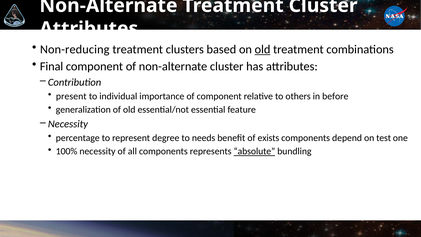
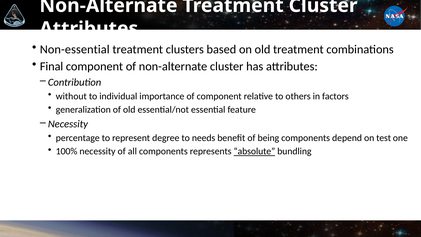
Non-reducing: Non-reducing -> Non-essential
old at (263, 49) underline: present -> none
present: present -> without
before: before -> factors
exists: exists -> being
